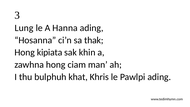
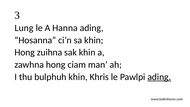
sa thak: thak -> khin
kipiata: kipiata -> zuihna
bulphuh khat: khat -> khin
ading at (159, 77) underline: none -> present
